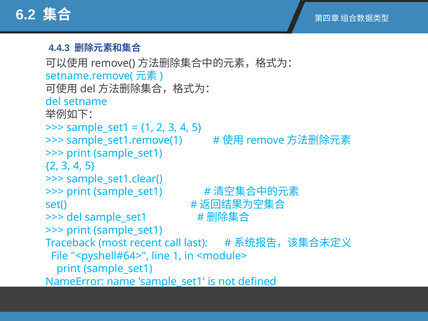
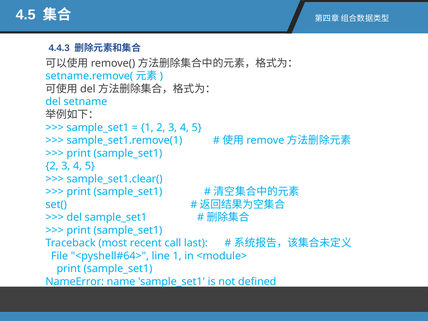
6.2: 6.2 -> 4.5
